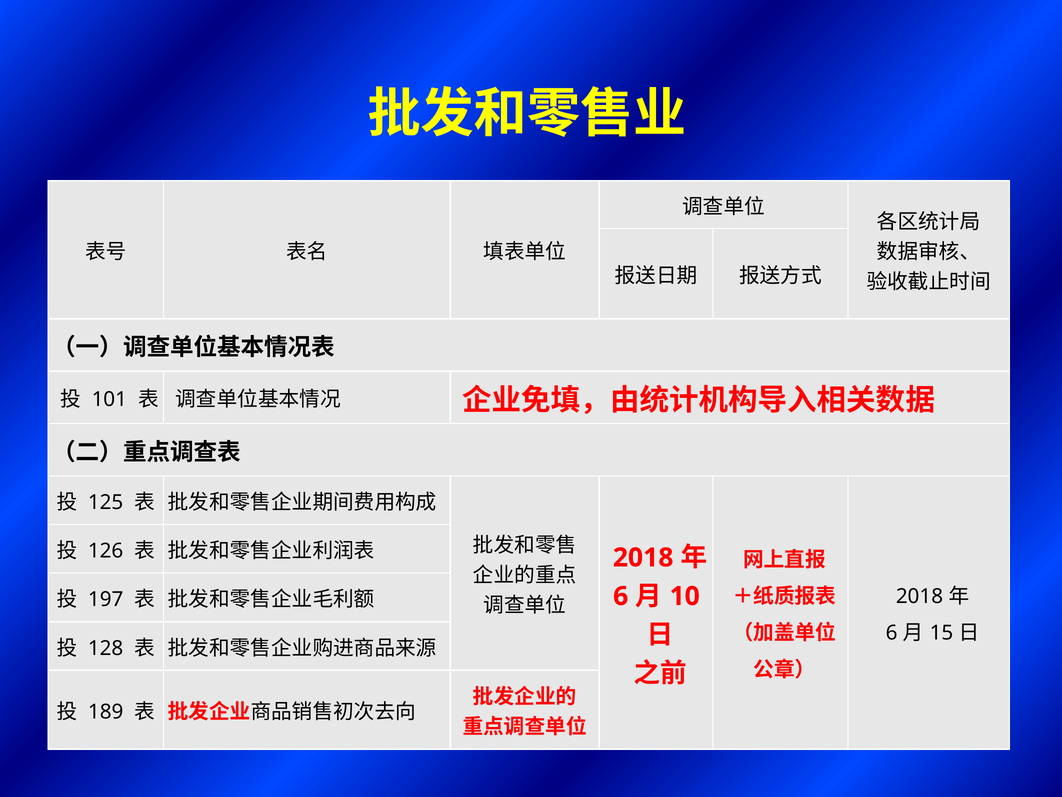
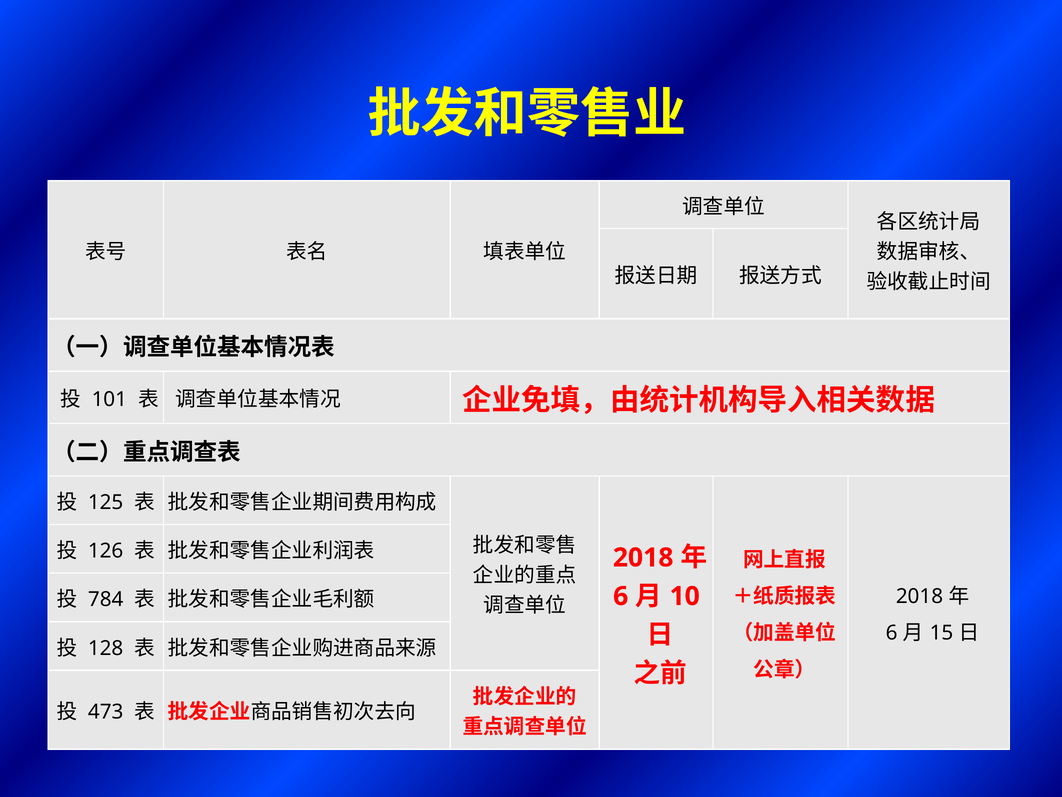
197: 197 -> 784
189: 189 -> 473
